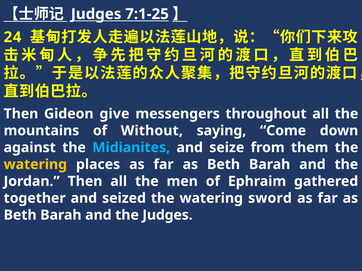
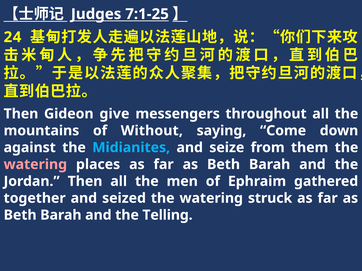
watering at (35, 165) colour: yellow -> pink
sword: sword -> struck
the Judges: Judges -> Telling
